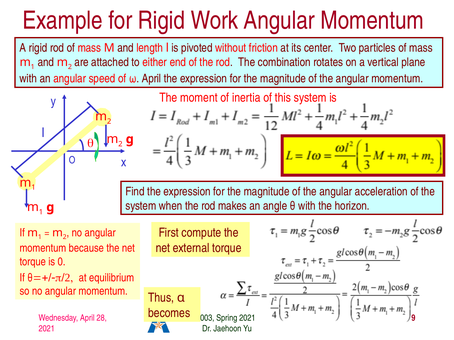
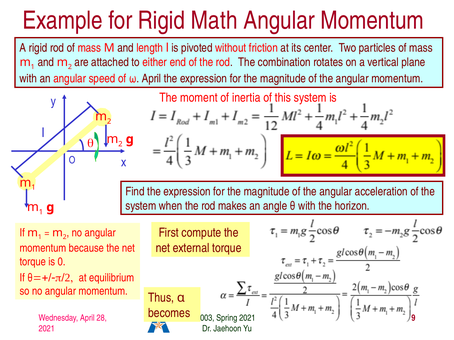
Work: Work -> Math
